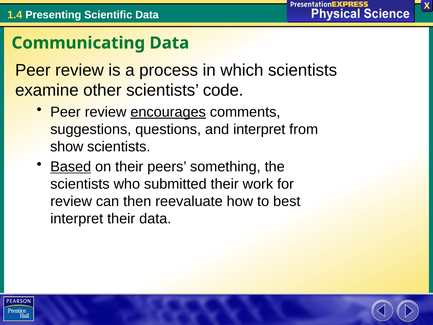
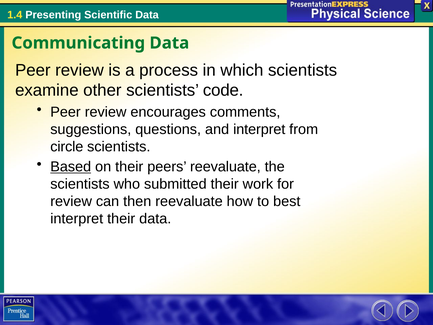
encourages underline: present -> none
show: show -> circle
peers something: something -> reevaluate
